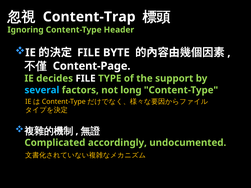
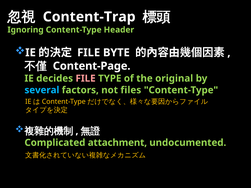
FILE at (86, 79) colour: white -> pink
support: support -> original
long: long -> files
accordingly: accordingly -> attachment
